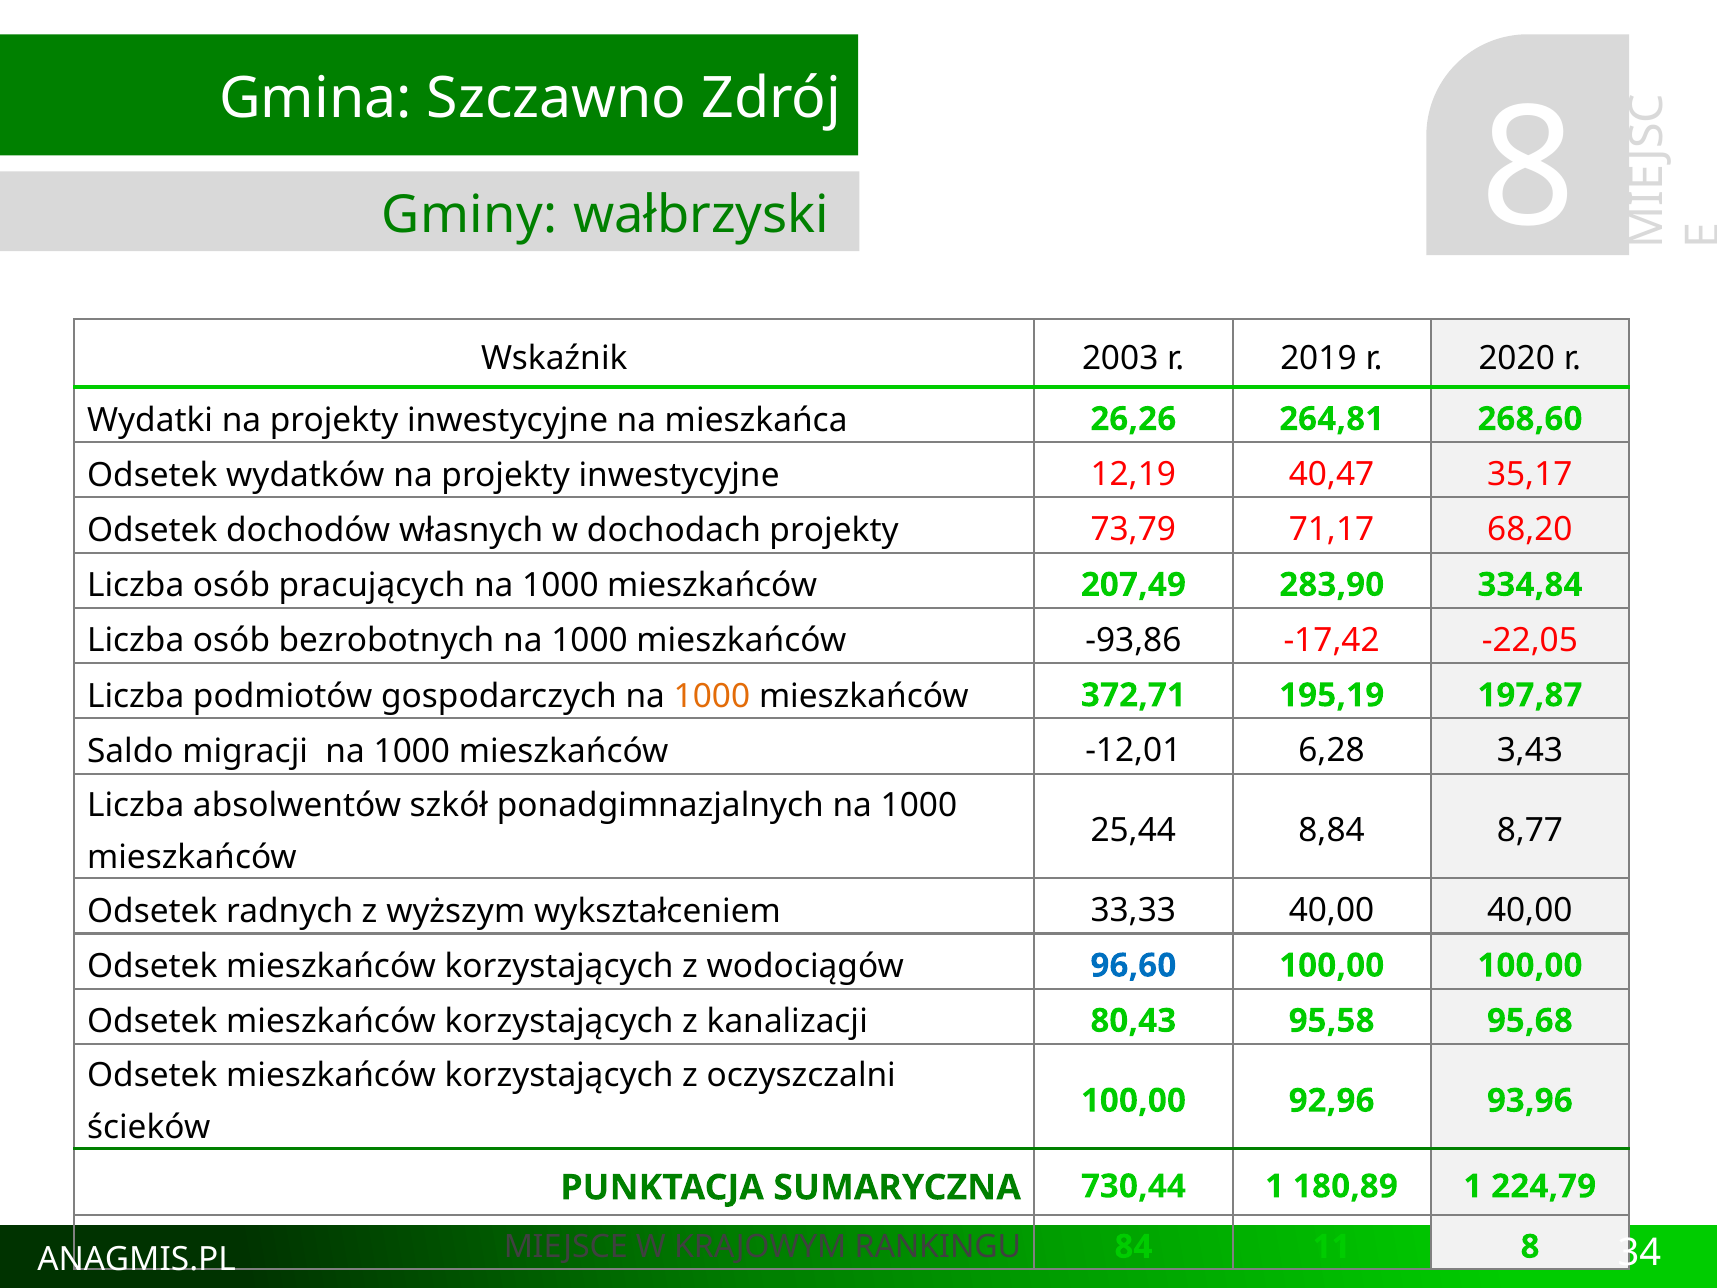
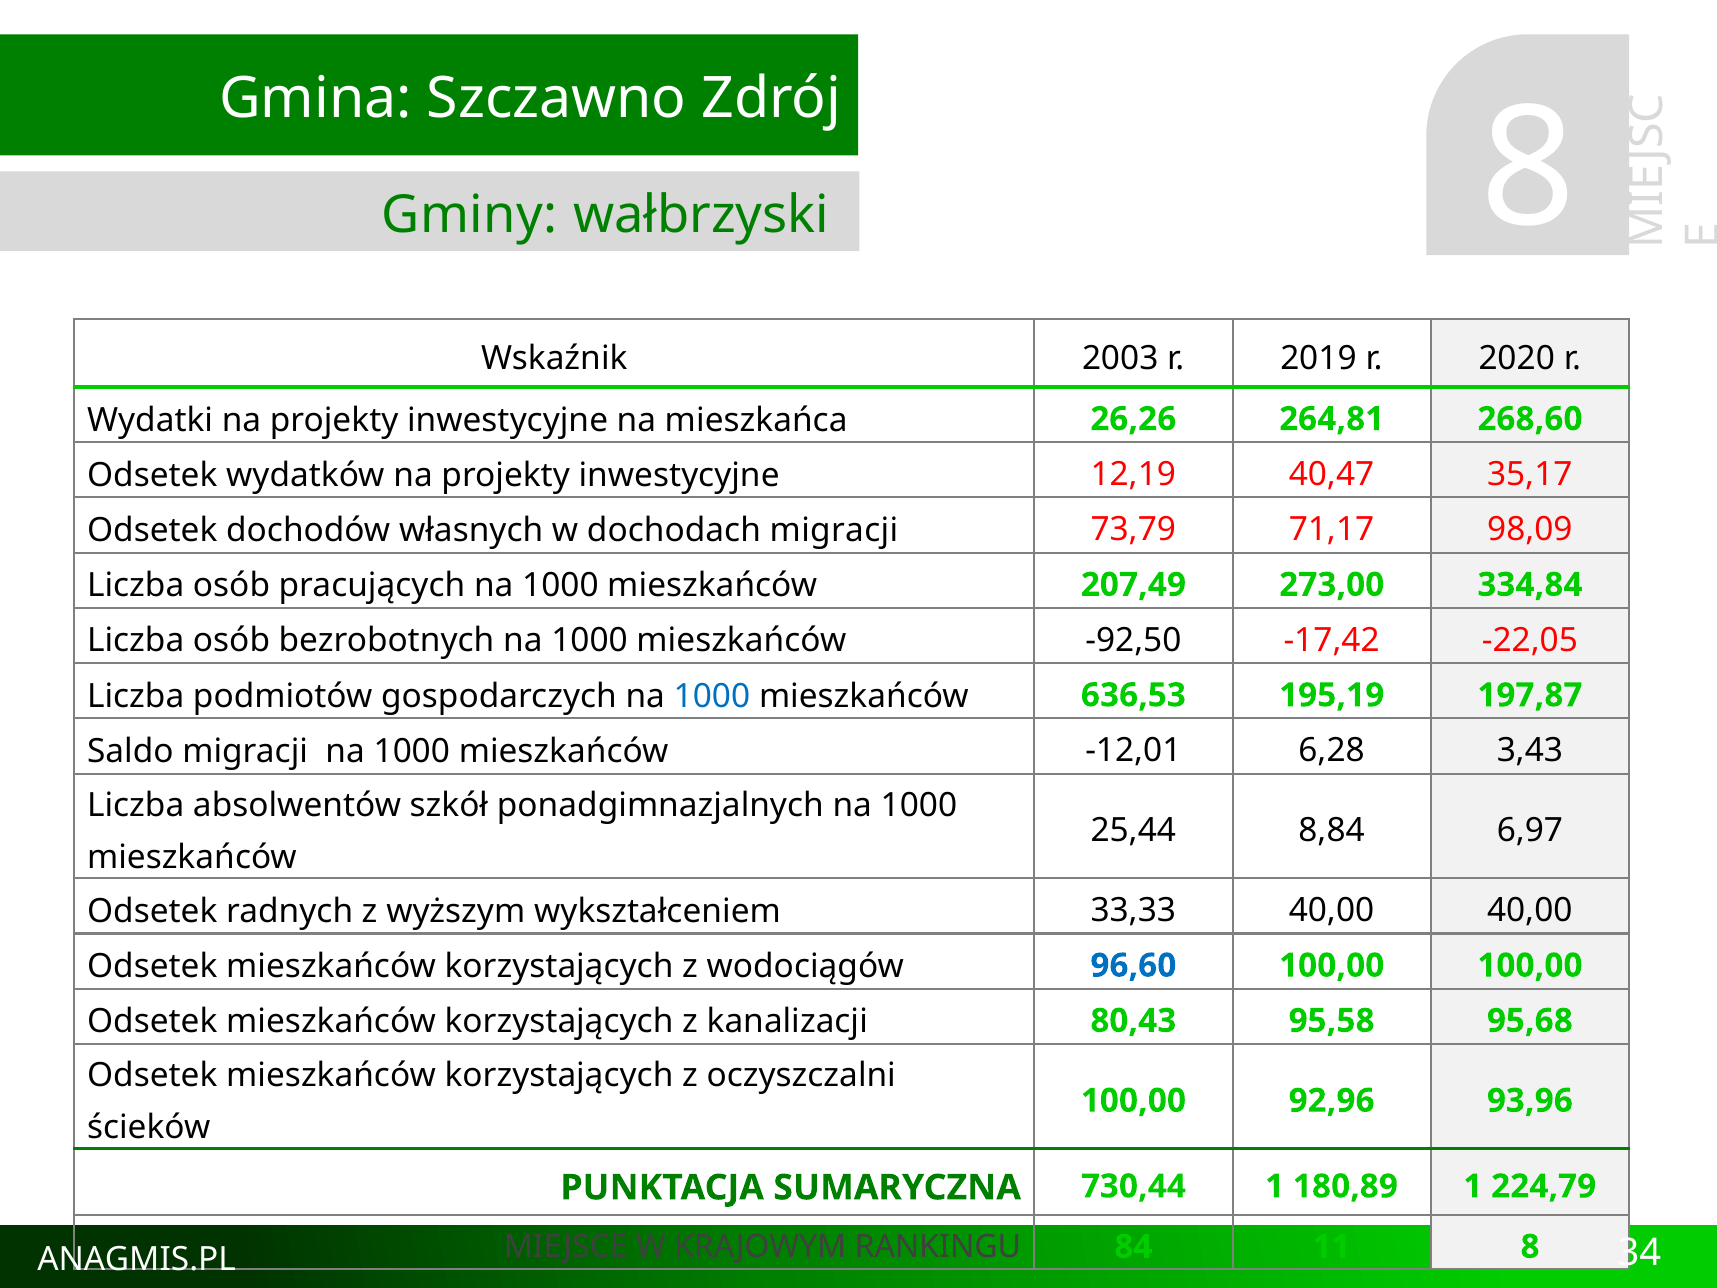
dochodach projekty: projekty -> migracji
68,20: 68,20 -> 98,09
283,90: 283,90 -> 273,00
-93,86: -93,86 -> -92,50
1000 at (712, 696) colour: orange -> blue
372,71: 372,71 -> 636,53
8,77: 8,77 -> 6,97
